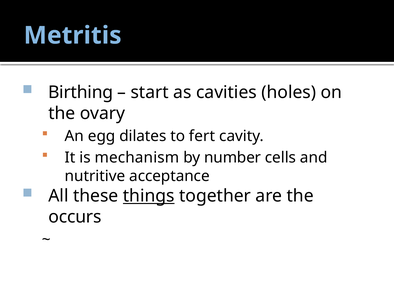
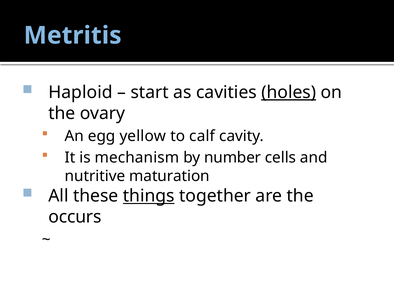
Birthing: Birthing -> Haploid
holes underline: none -> present
dilates: dilates -> yellow
fert: fert -> calf
acceptance: acceptance -> maturation
